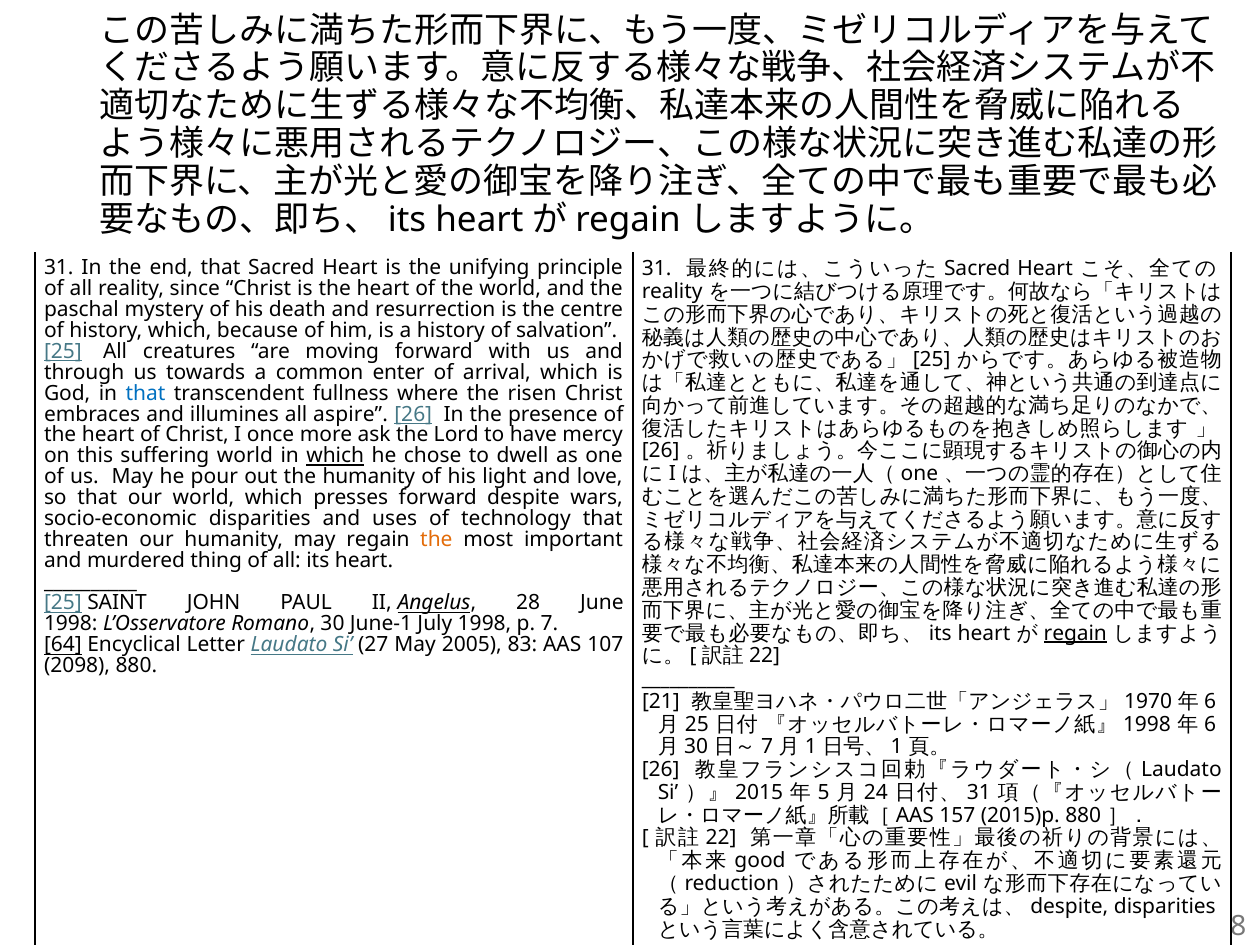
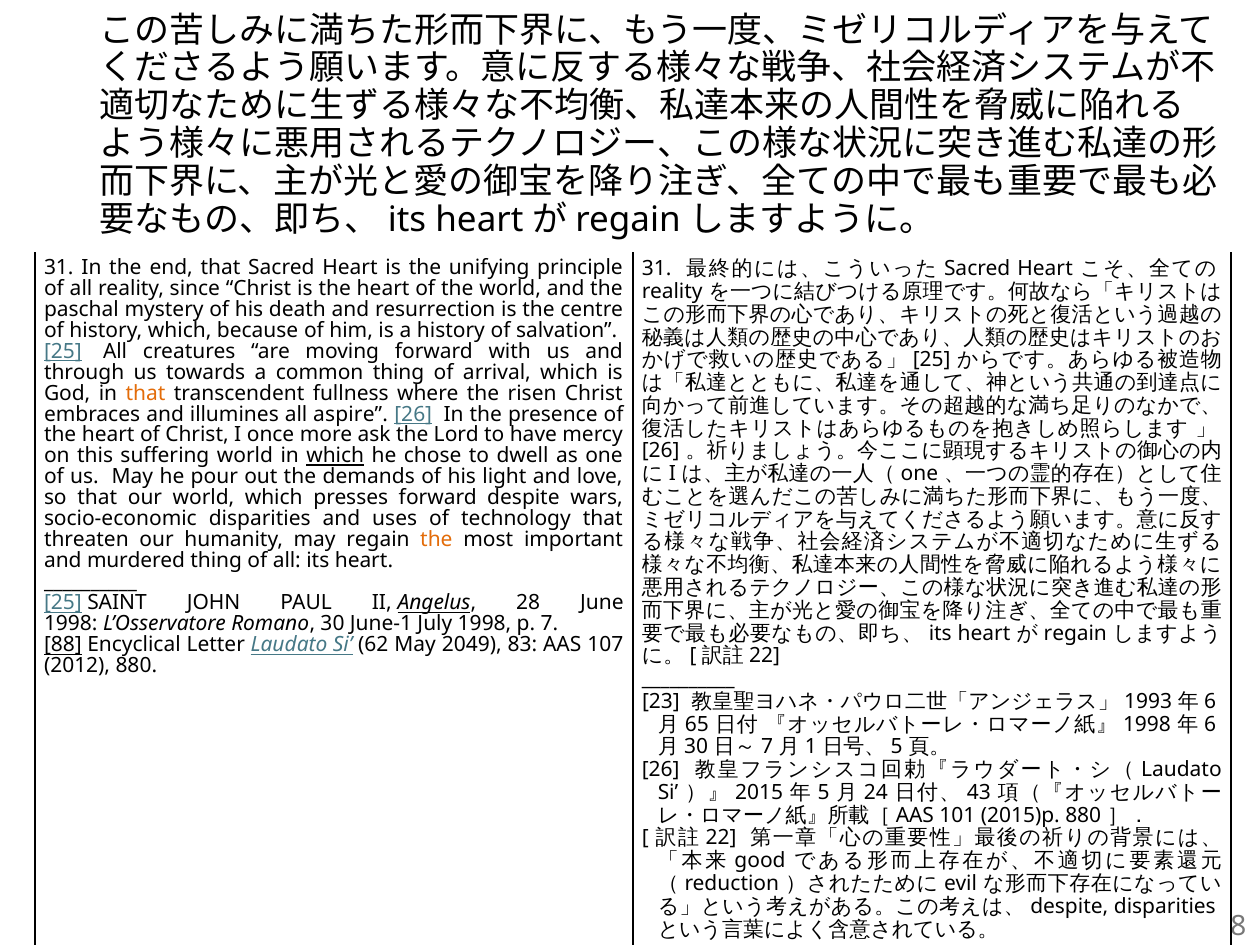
common enter: enter -> thing
that at (146, 393) colour: blue -> orange
the humanity: humanity -> demands
regain at (1075, 633) underline: present -> none
64: 64 -> 88
27: 27 -> 62
2005: 2005 -> 2049
2098: 2098 -> 2012
21: 21 -> 23
1970: 1970 -> 1993
25 at (697, 724): 25 -> 65
1 at (897, 746): 1 -> 5
31 at (979, 792): 31 -> 43
157: 157 -> 101
